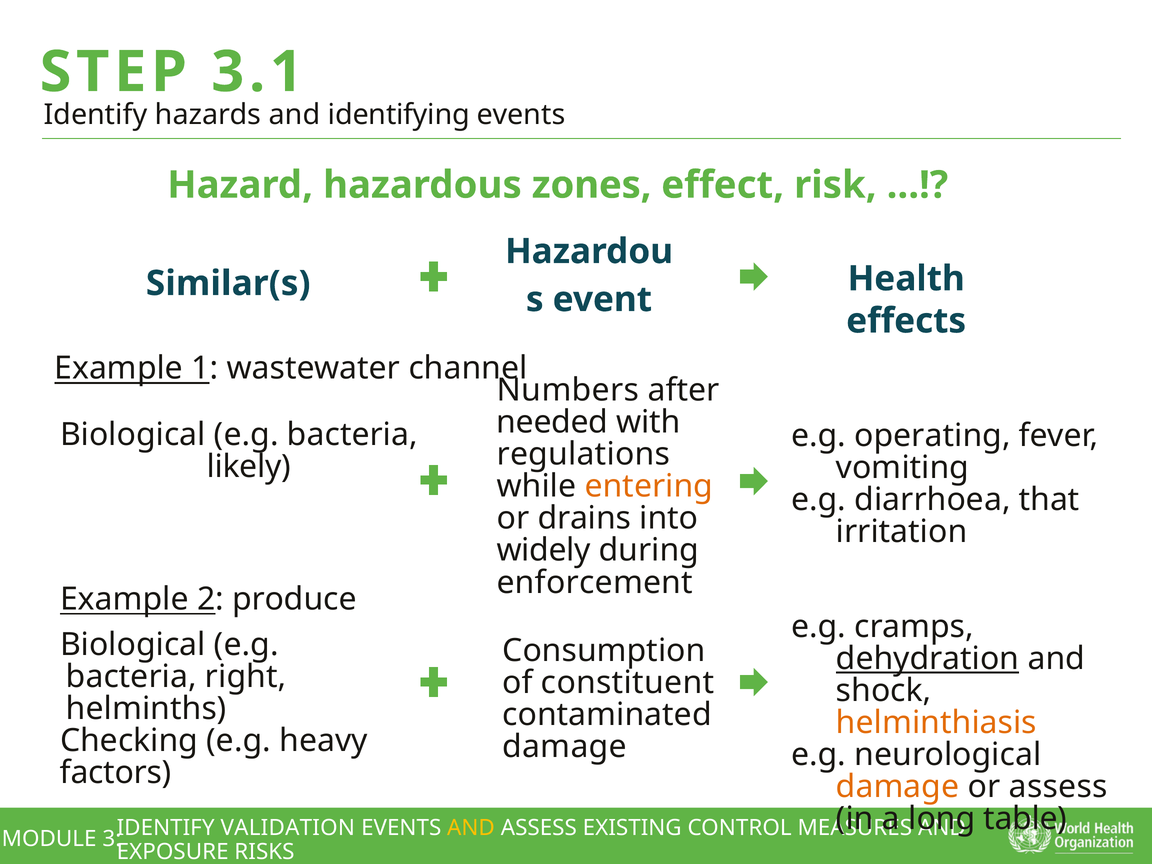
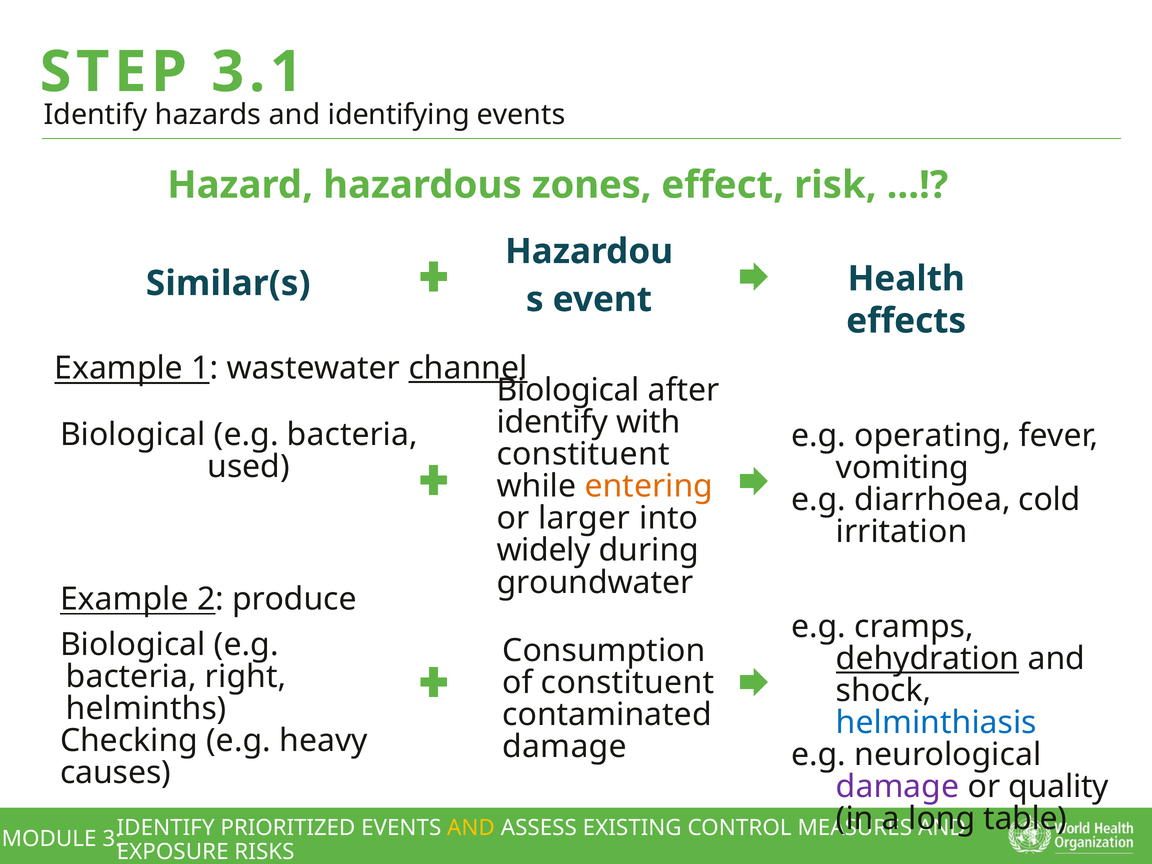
channel underline: none -> present
Numbers at (568, 390): Numbers -> Biological
needed at (552, 422): needed -> identify
regulations at (583, 454): regulations -> constituent
likely: likely -> used
that: that -> cold
drains: drains -> larger
enforcement: enforcement -> groundwater
helminthiasis colour: orange -> blue
factors: factors -> causes
damage at (898, 787) colour: orange -> purple
or assess: assess -> quality
VALIDATION: VALIDATION -> PRIORITIZED
